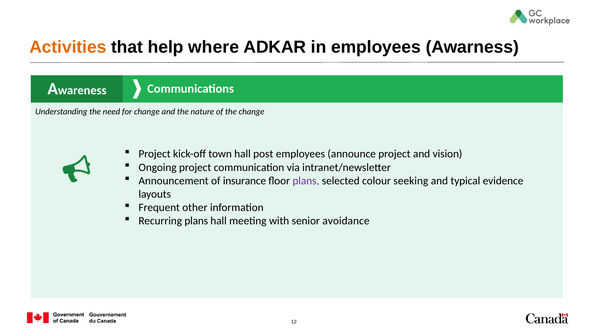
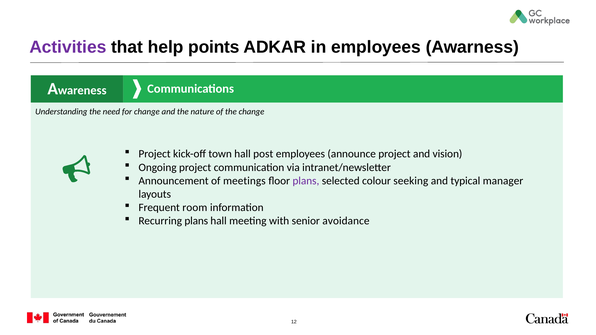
Activities colour: orange -> purple
where: where -> points
insurance: insurance -> meetings
evidence: evidence -> manager
other: other -> room
